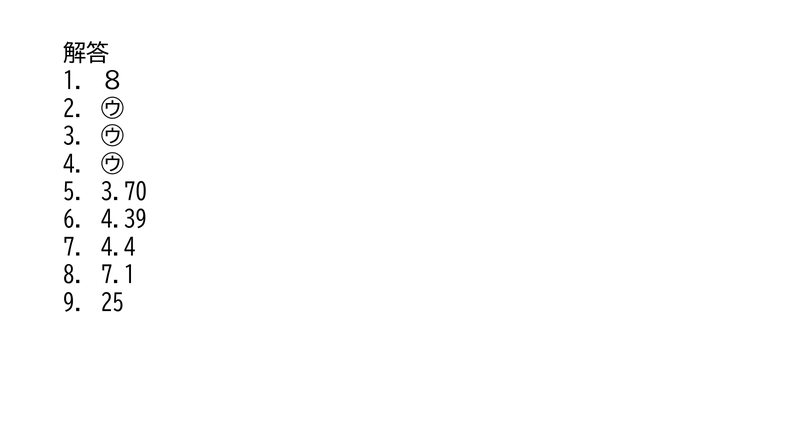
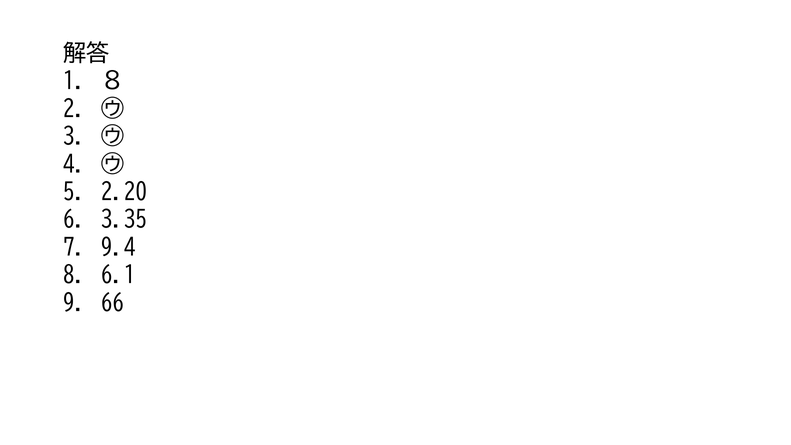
3.70: 3.70 -> 2.20
4.39: 4.39 -> 3.35
4.4: 4.4 -> 9.4
7.1: 7.1 -> 6.1
25: 25 -> 66
